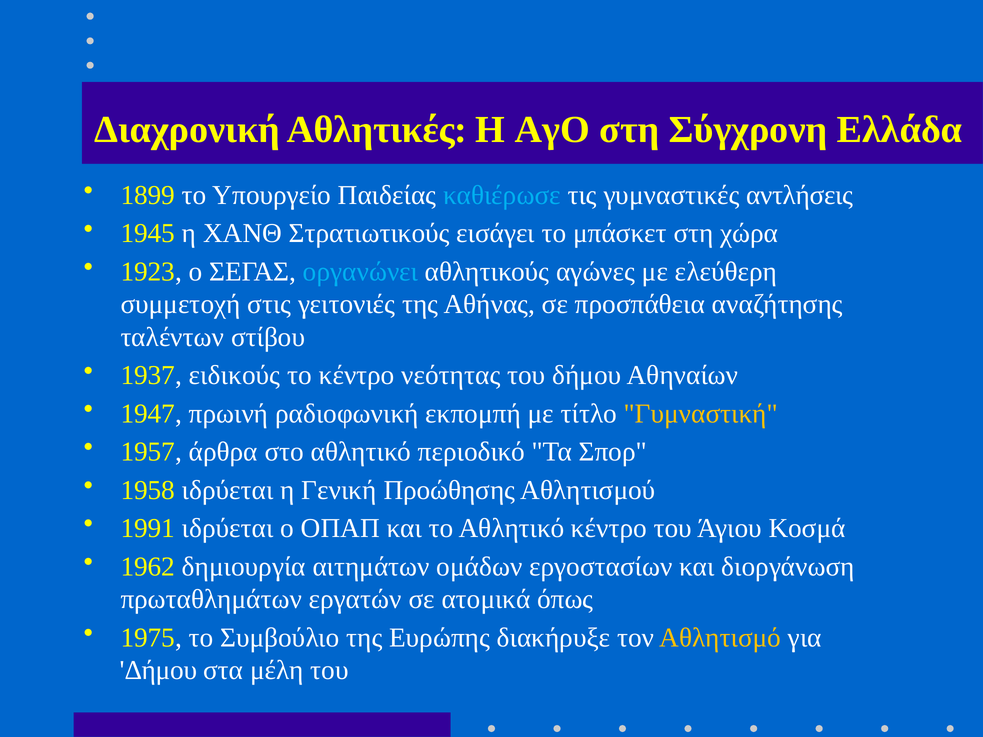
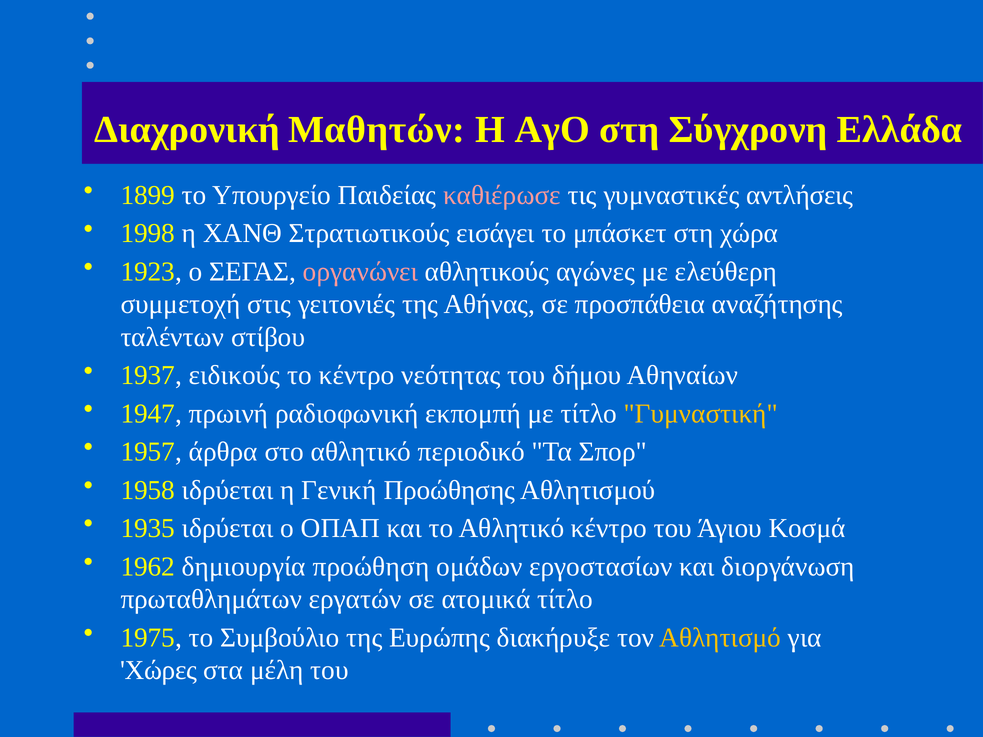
Αθλητικές: Αθλητικές -> Μαθητών
καθιέρωσε colour: light blue -> pink
1945: 1945 -> 1998
οργανώνει colour: light blue -> pink
1991: 1991 -> 1935
αιτημάτων: αιτημάτων -> προώθηση
ατομικά όπως: όπως -> τίτλο
Δήμου at (159, 671): Δήμου -> Χώρες
